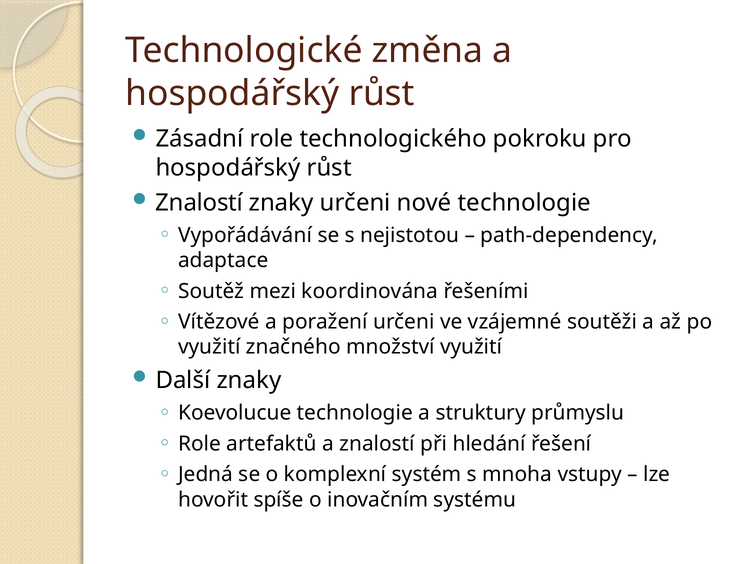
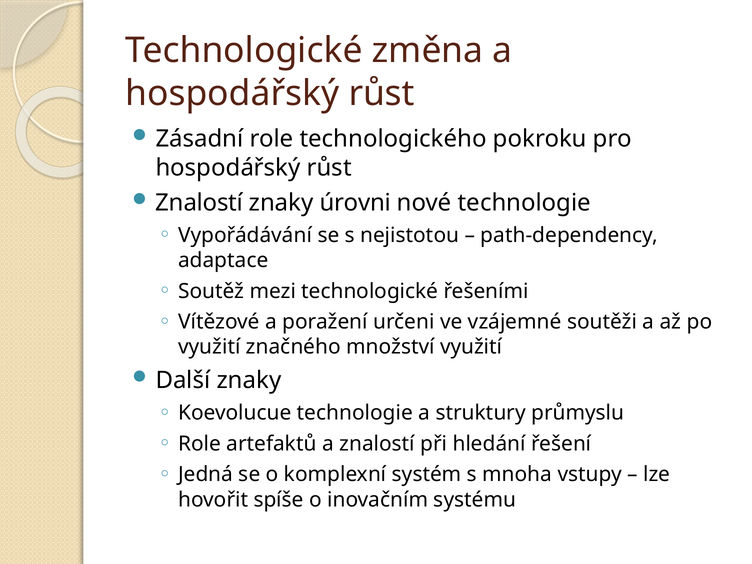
znaky určeni: určeni -> úrovni
mezi koordinována: koordinována -> technologické
